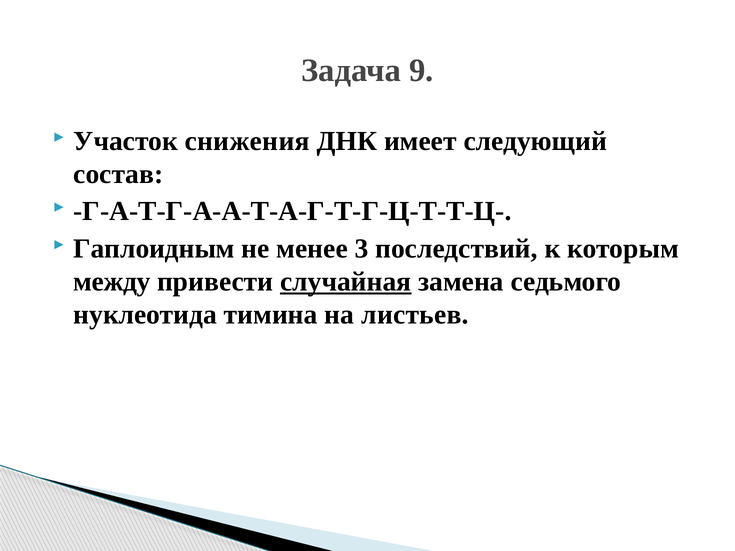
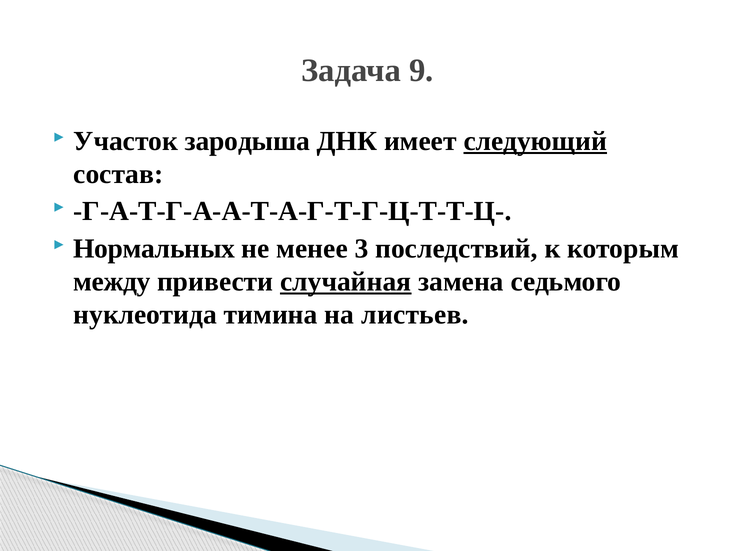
снижения: снижения -> зародыша
следующий underline: none -> present
Гаплоидным: Гаплоидным -> Нормальных
